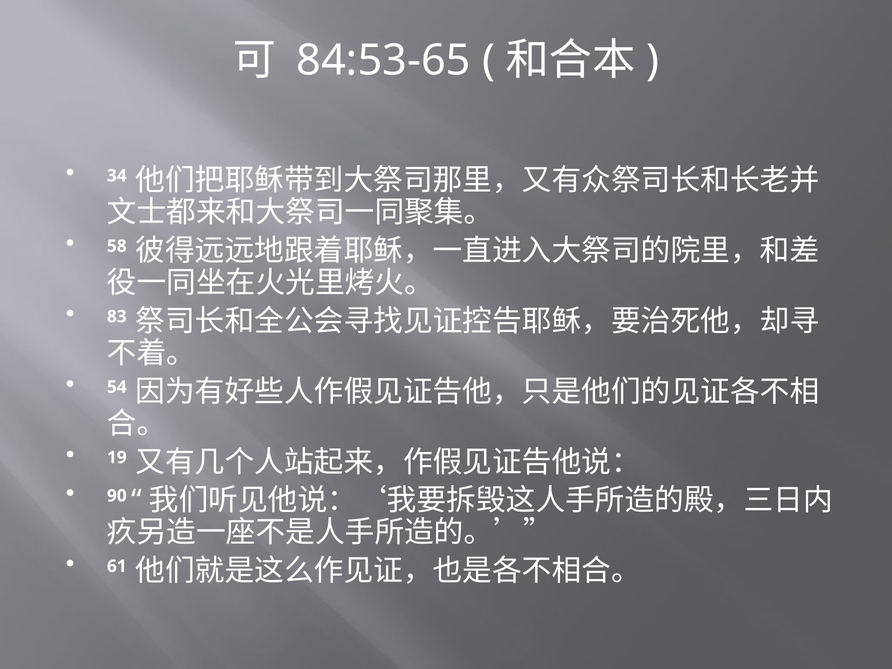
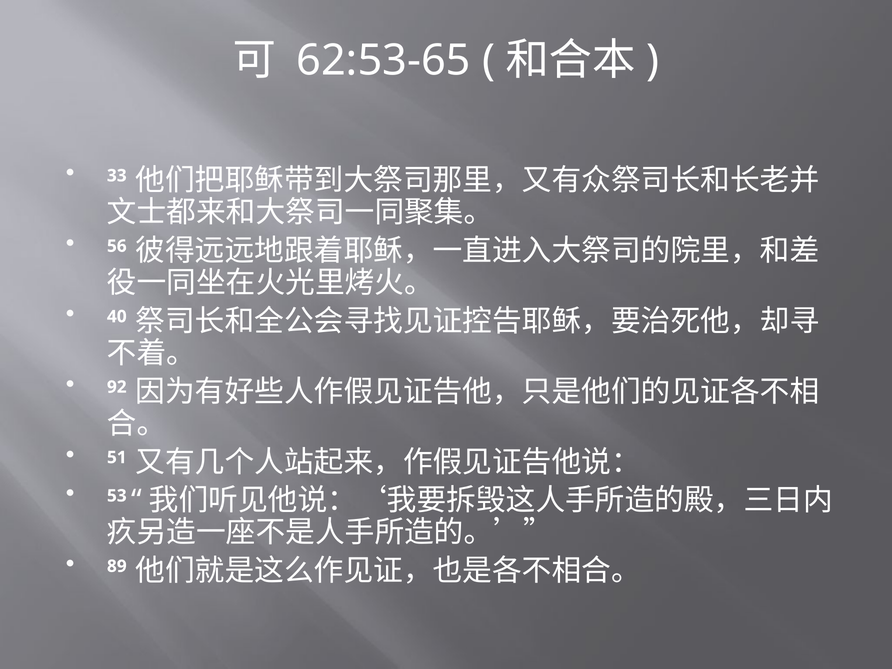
84:53-65: 84:53-65 -> 62:53-65
34: 34 -> 33
58: 58 -> 56
83: 83 -> 40
54: 54 -> 92
19: 19 -> 51
90: 90 -> 53
61: 61 -> 89
